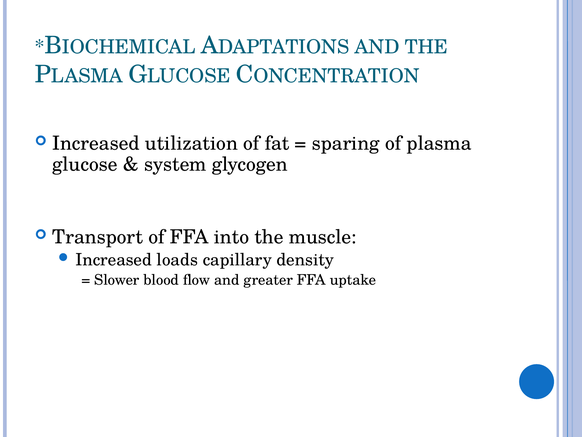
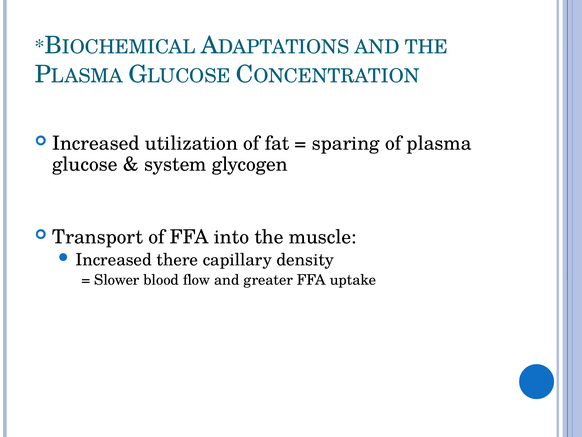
loads: loads -> there
